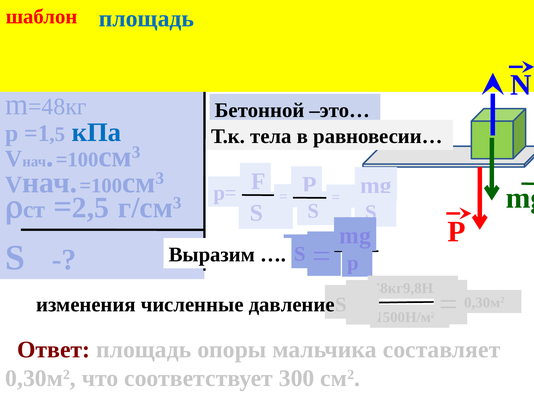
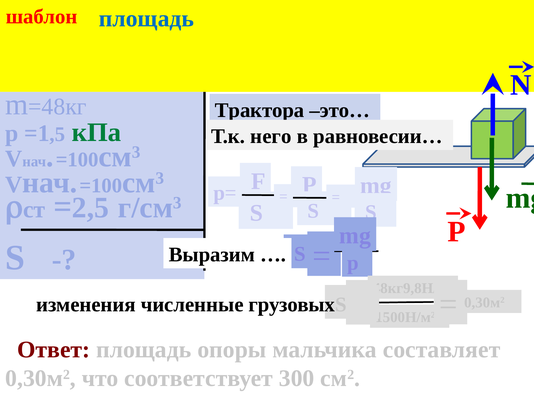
Бетонной: Бетонной -> Трактора
кПа at (97, 132) colour: blue -> green
тела: тела -> него
давление: давление -> грузовых
